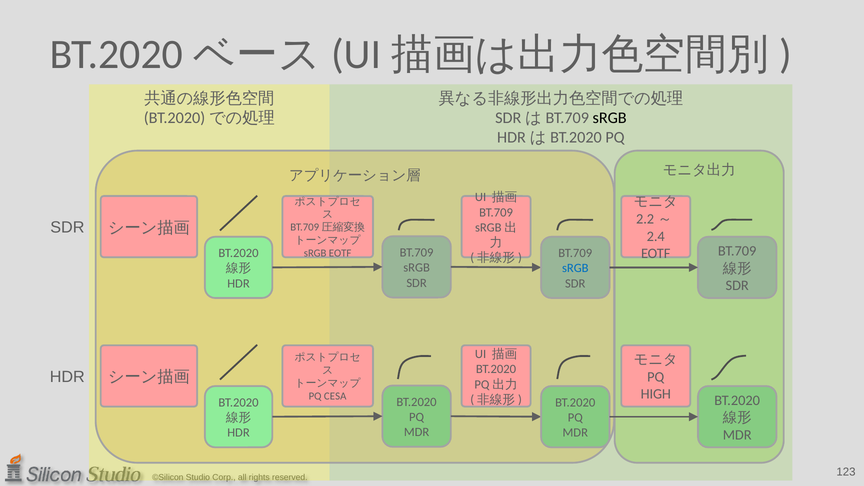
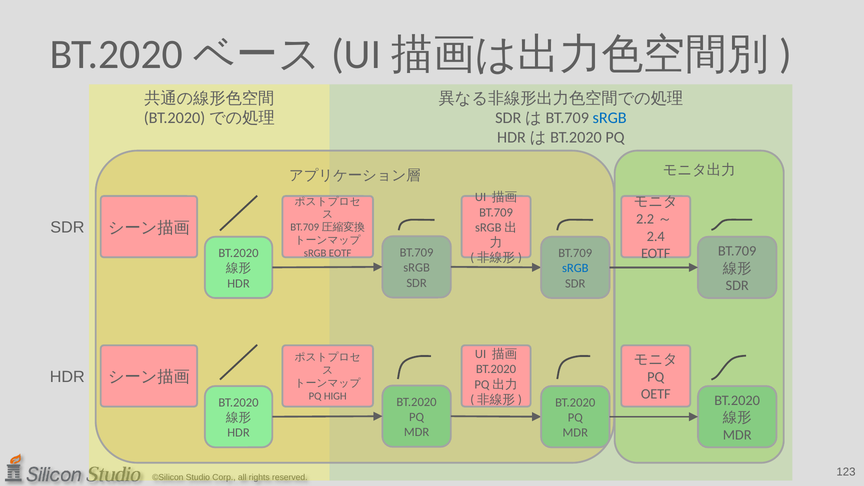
sRGB at (610, 118) colour: black -> blue
HIGH: HIGH -> OETF
CESA: CESA -> HIGH
